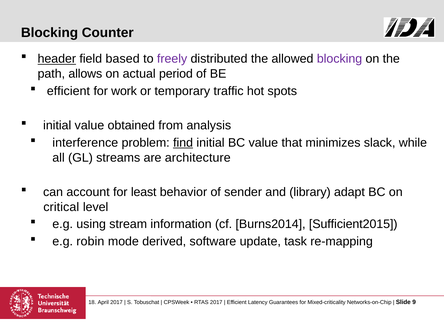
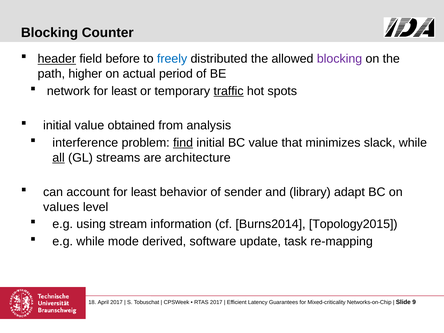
based: based -> before
freely colour: purple -> blue
allows: allows -> higher
efficient at (68, 91): efficient -> network
work at (124, 91): work -> least
traffic underline: none -> present
all underline: none -> present
critical: critical -> values
Sufficient2015: Sufficient2015 -> Topology2015
e.g robin: robin -> while
